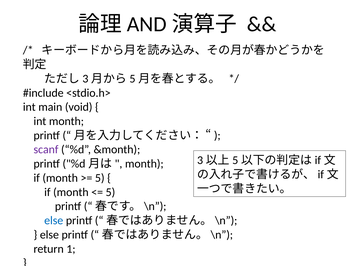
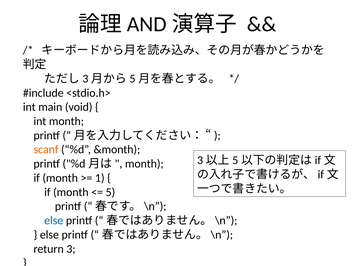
scanf colour: purple -> orange
5 at (100, 178): 5 -> 1
1: 1 -> 3
